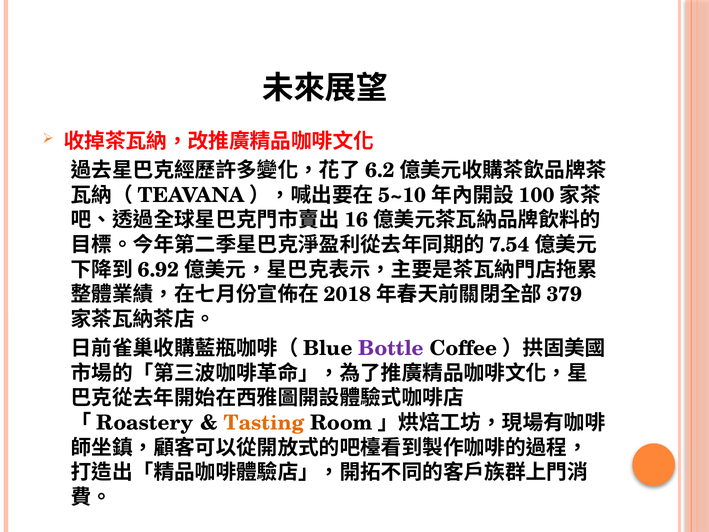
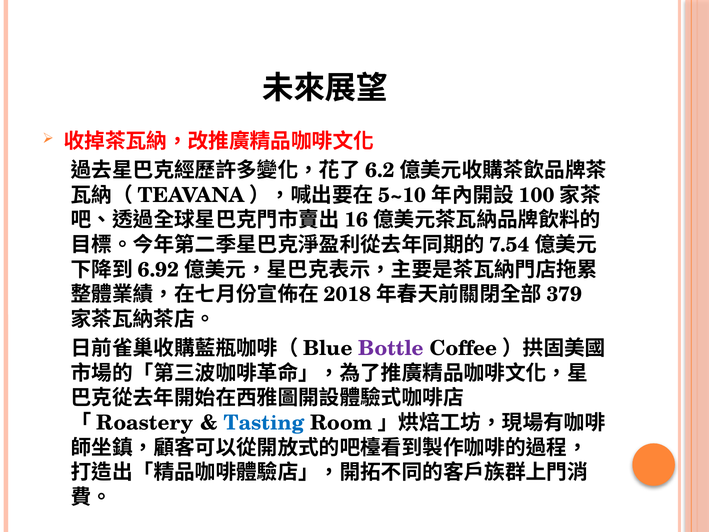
Tasting colour: orange -> blue
